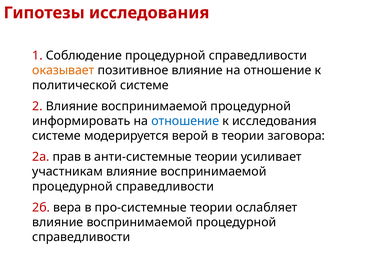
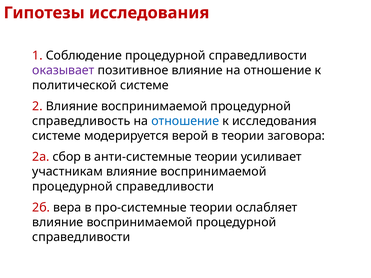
оказывает colour: orange -> purple
информировать: информировать -> справедливость
прав: прав -> сбор
